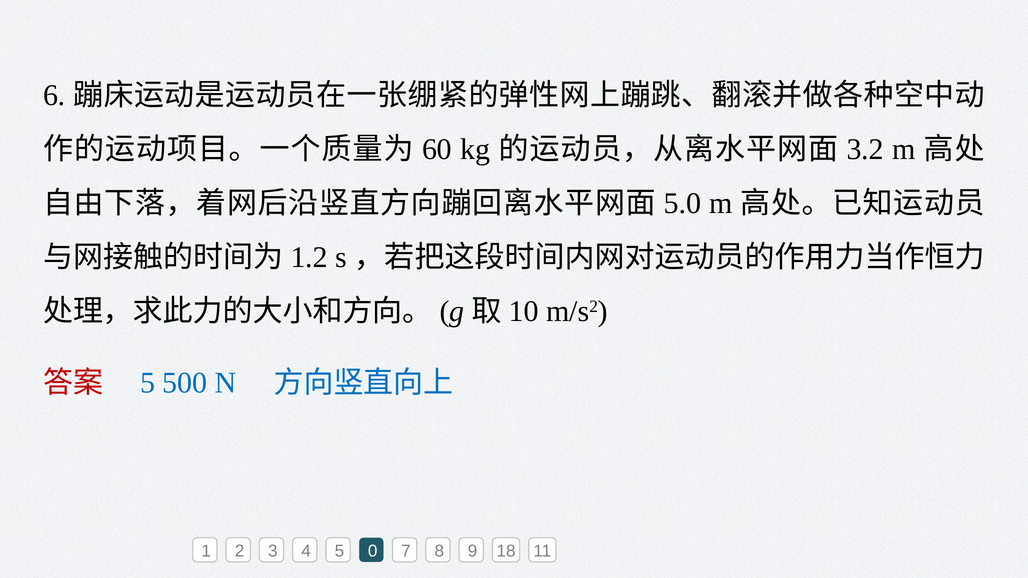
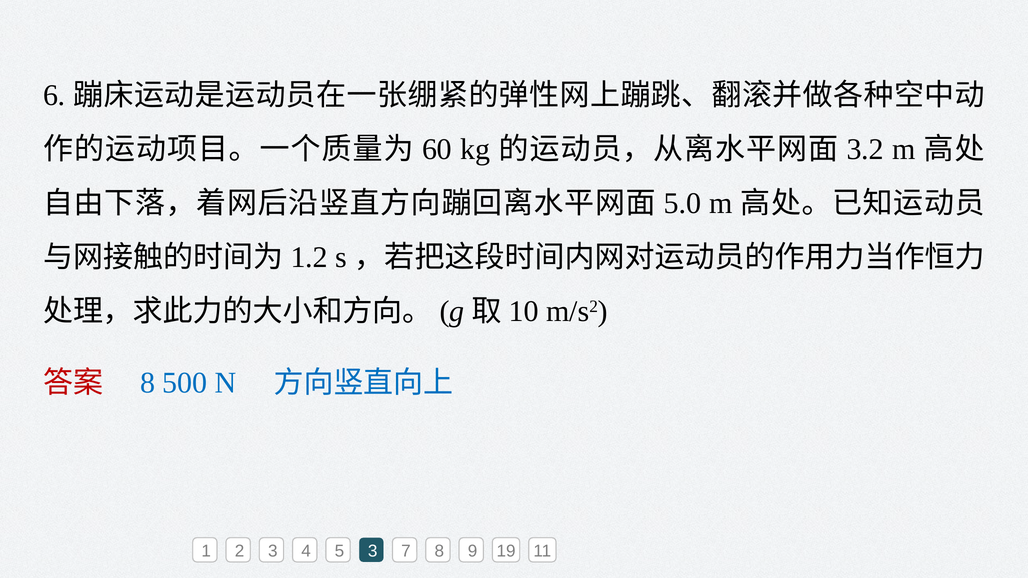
5 at (148, 383): 5 -> 8
5 0: 0 -> 3
18: 18 -> 19
